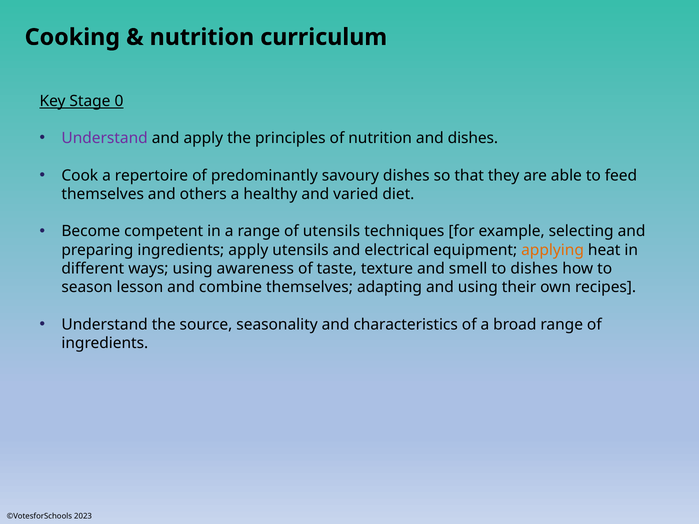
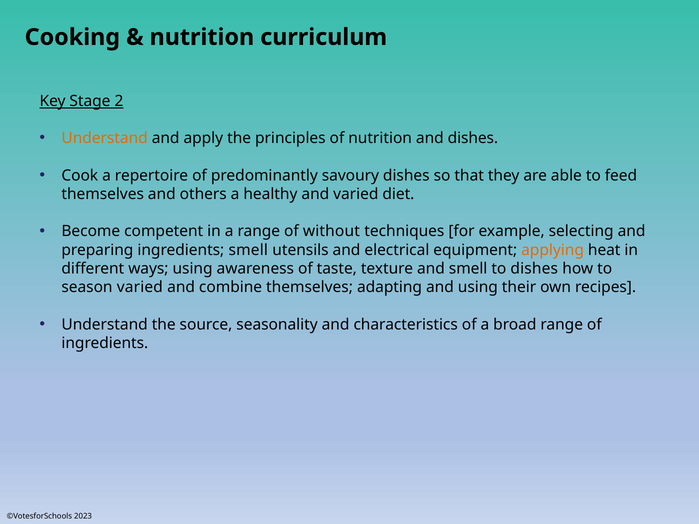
0: 0 -> 2
Understand at (105, 138) colour: purple -> orange
of utensils: utensils -> without
ingredients apply: apply -> smell
season lesson: lesson -> varied
